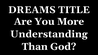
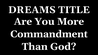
Understanding: Understanding -> Commandment
